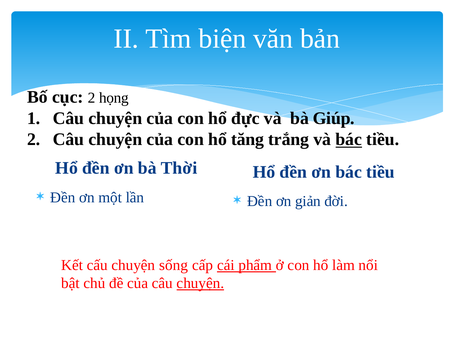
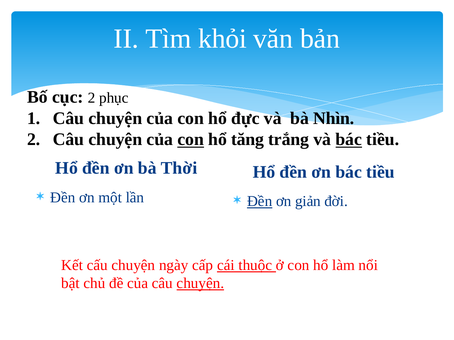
biện: biện -> khỏi
họng: họng -> phục
Giúp: Giúp -> Nhìn
con at (191, 140) underline: none -> present
Đền at (260, 202) underline: none -> present
sống: sống -> ngày
phẩm: phẩm -> thuộc
